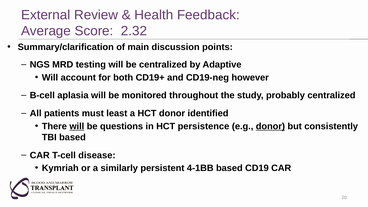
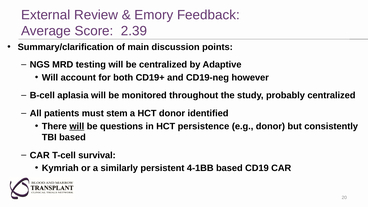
Health: Health -> Emory
2.32: 2.32 -> 2.39
least: least -> stem
donor at (270, 126) underline: present -> none
disease: disease -> survival
